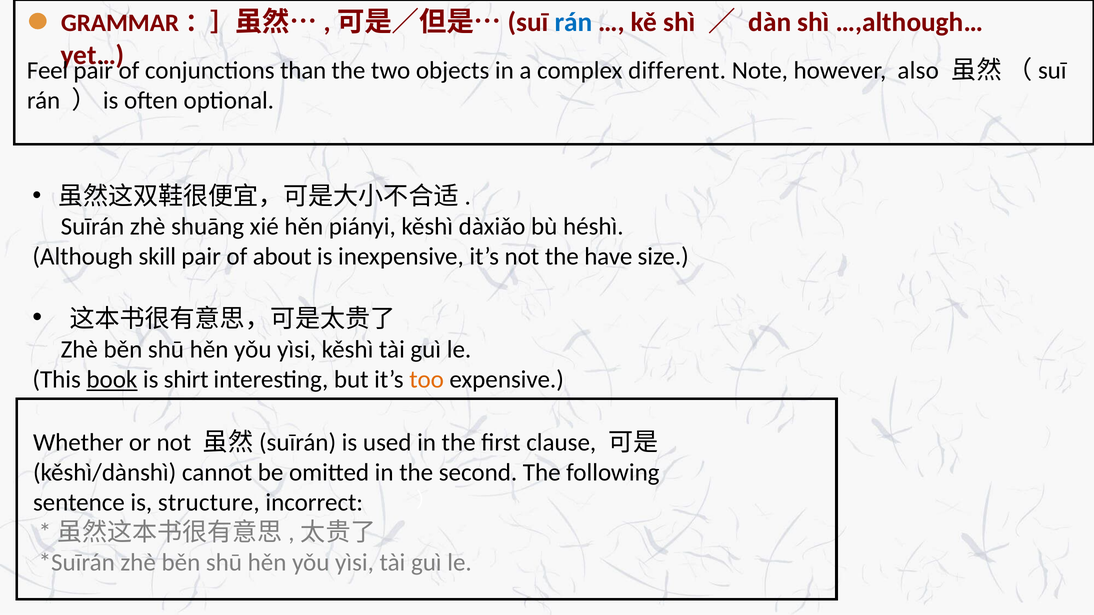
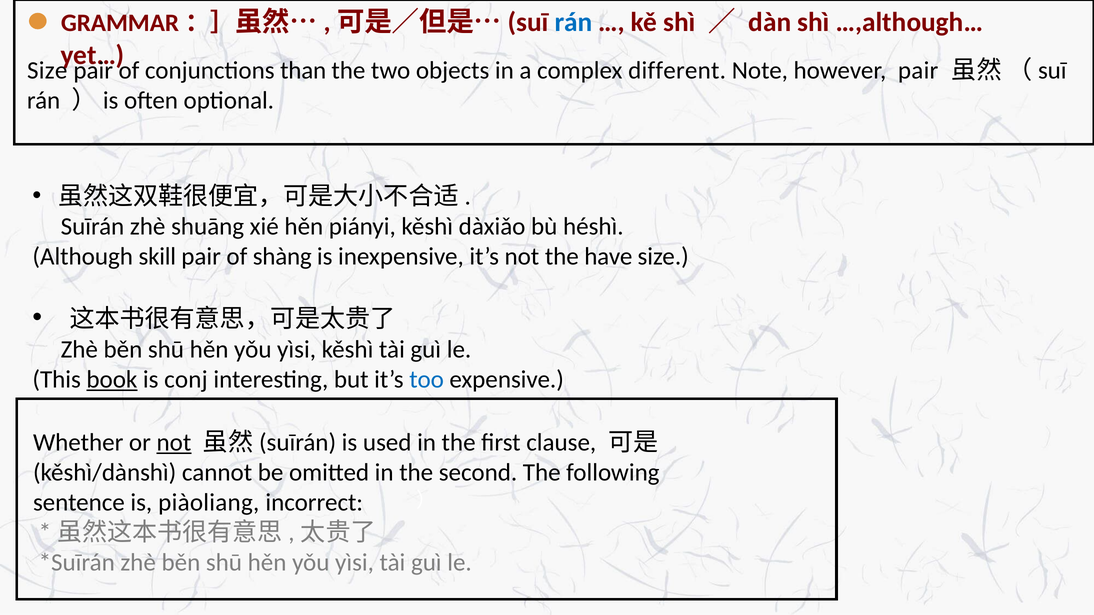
Feel at (47, 71): Feel -> Size
however also: also -> pair
about: about -> shàng
shirt: shirt -> conj
too colour: orange -> blue
not at (174, 443) underline: none -> present
structure: structure -> piàoliang
